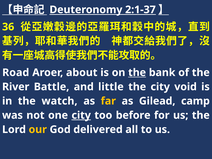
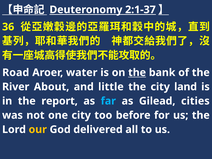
about: about -> water
Battle: Battle -> About
void: void -> land
watch: watch -> report
far colour: yellow -> light blue
camp: camp -> cities
city at (81, 115) underline: present -> none
